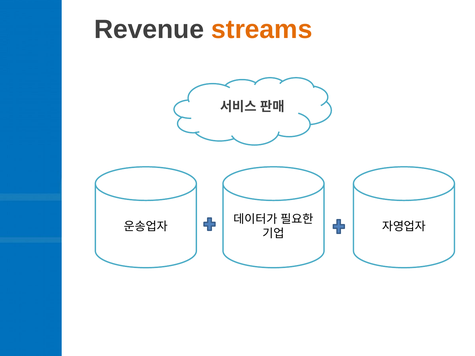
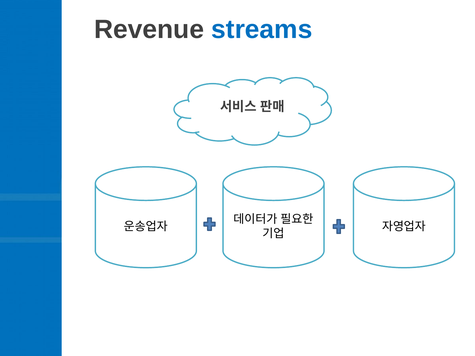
streams colour: orange -> blue
